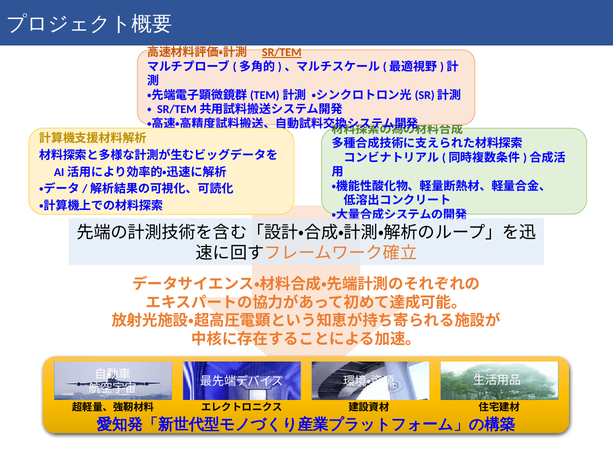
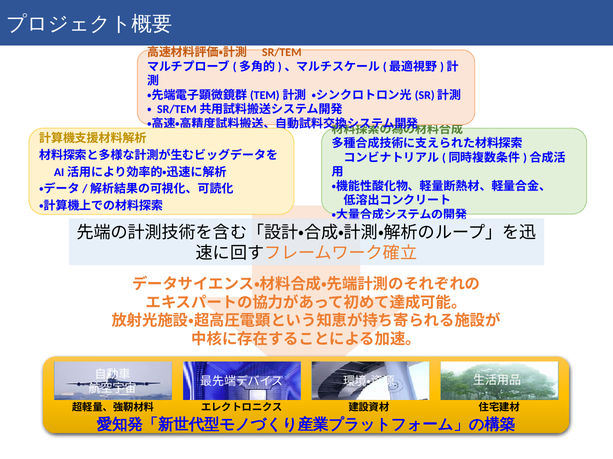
SR/TEM underline: present -> none
